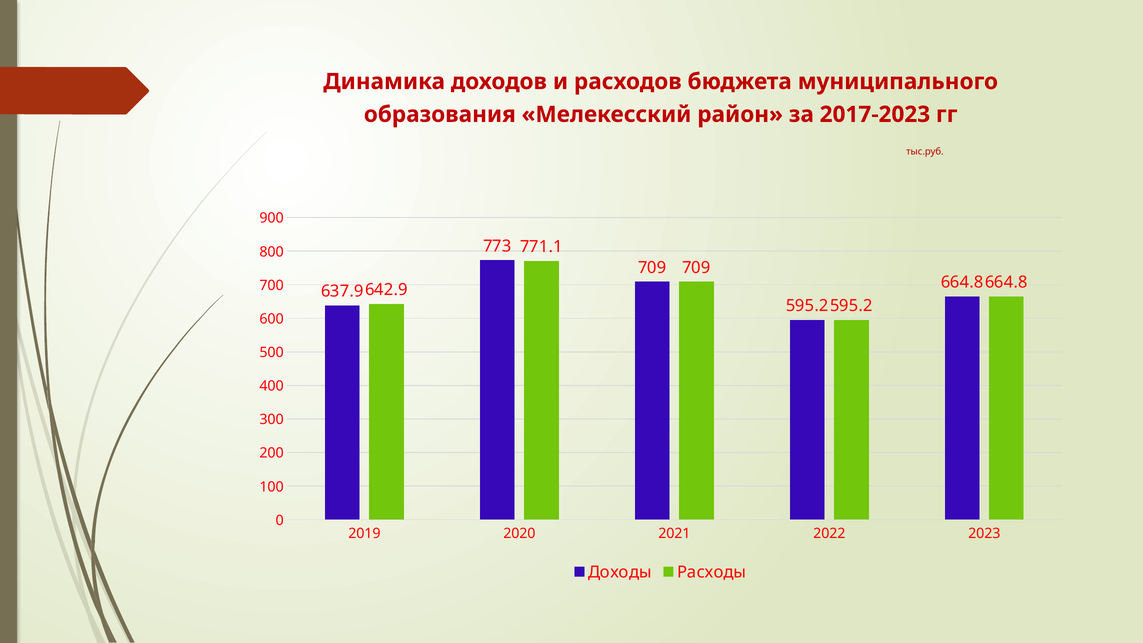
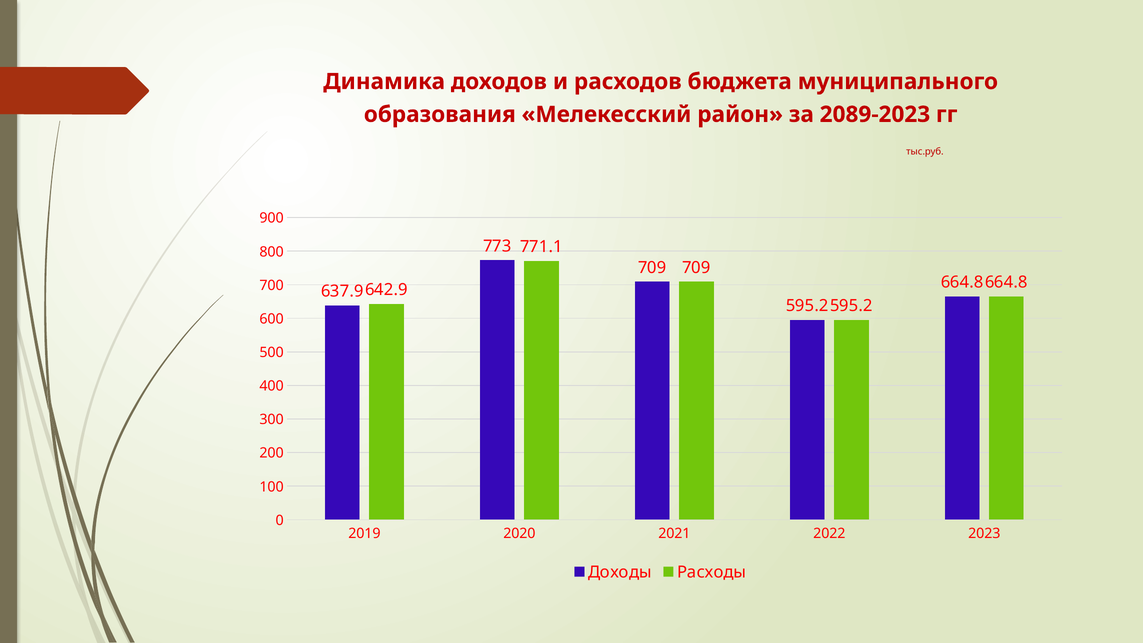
2017-2023: 2017-2023 -> 2089-2023
